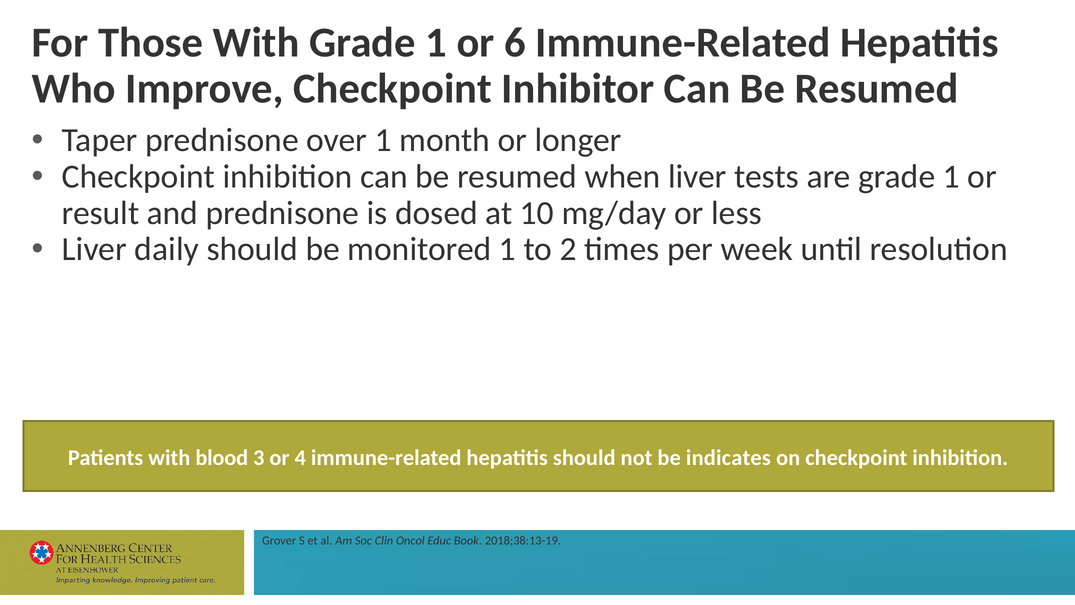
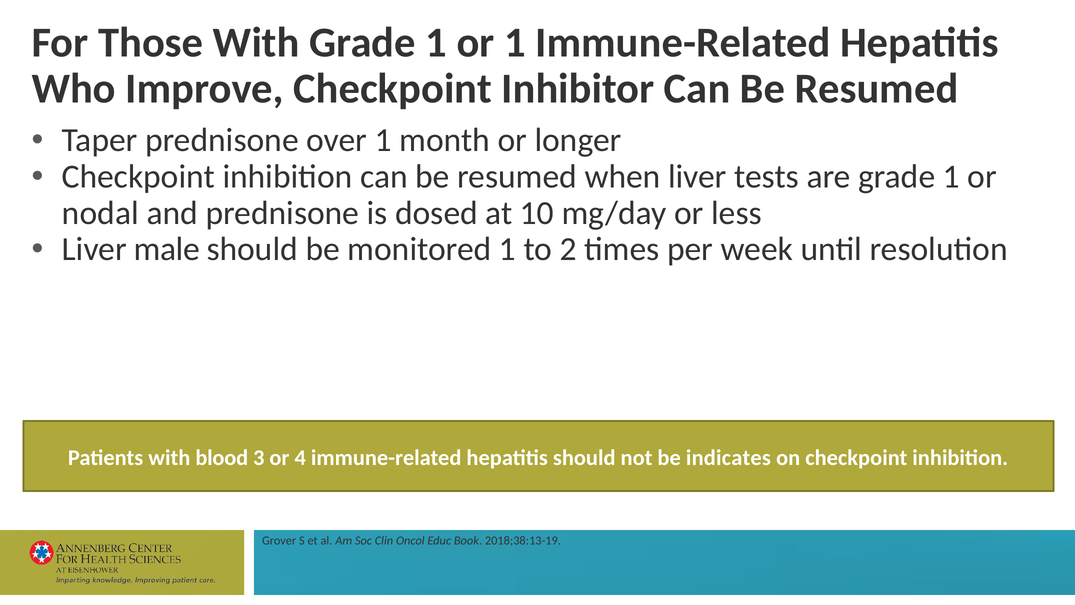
or 6: 6 -> 1
result: result -> nodal
daily: daily -> male
